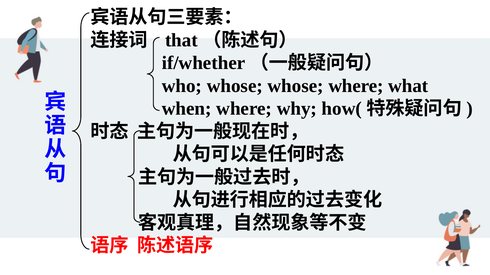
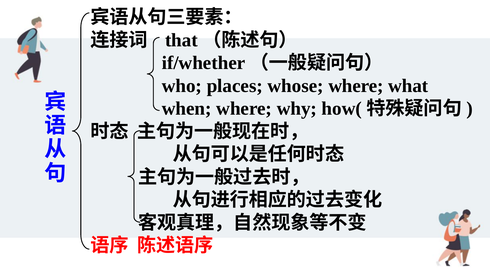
who whose: whose -> places
